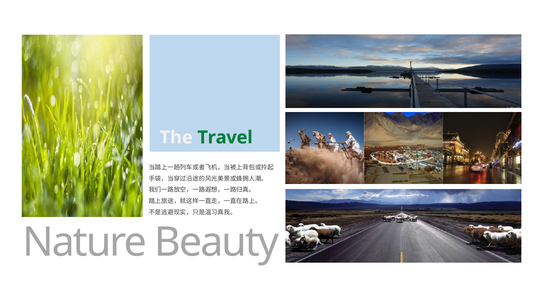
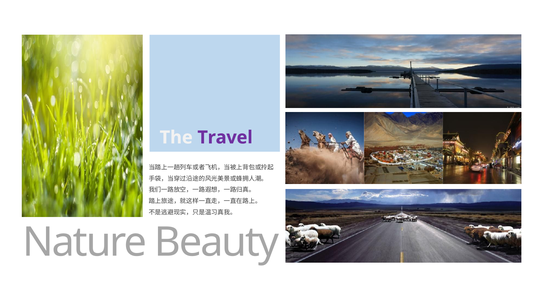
Travel colour: green -> purple
